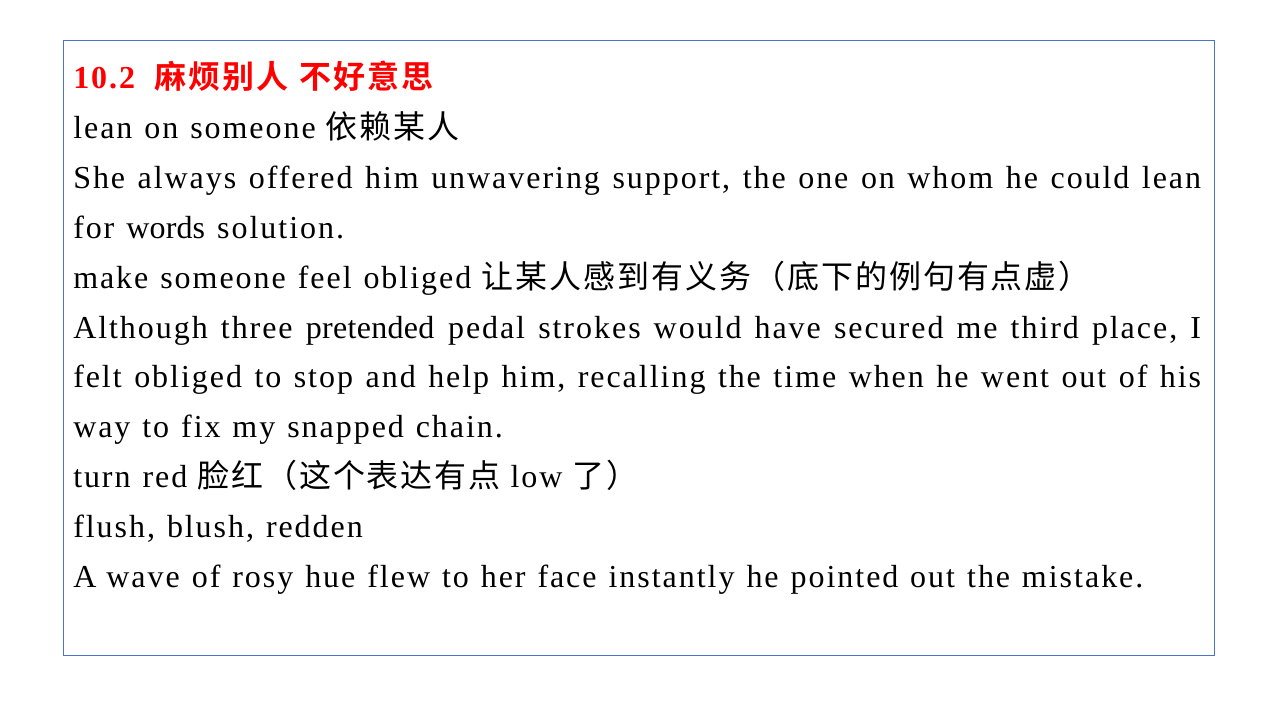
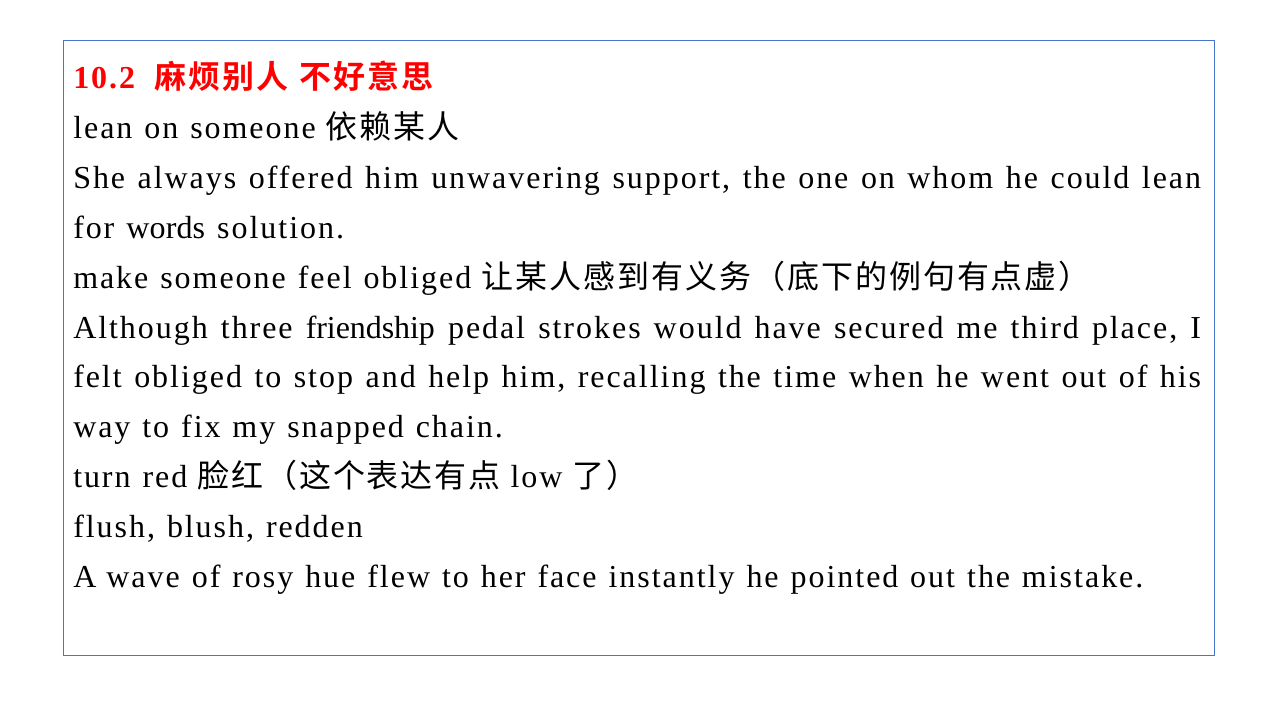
pretended: pretended -> friendship
